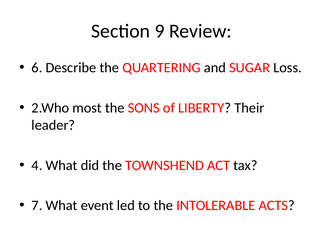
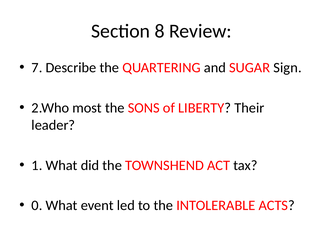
9: 9 -> 8
6: 6 -> 7
Loss: Loss -> Sign
4: 4 -> 1
7: 7 -> 0
